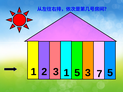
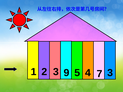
2 1: 1 -> 9
3 at (88, 73): 3 -> 4
7 5: 5 -> 3
